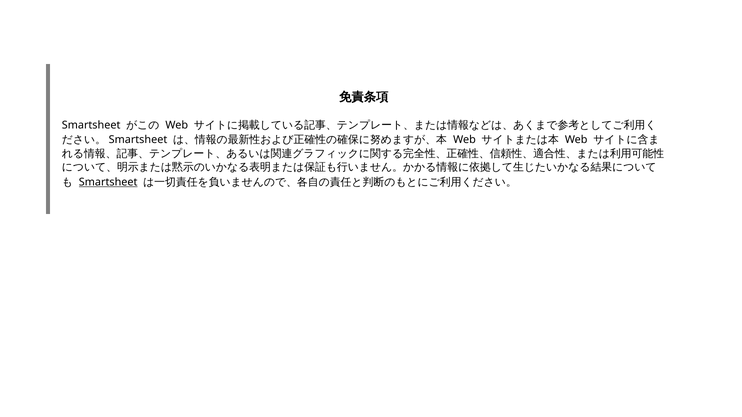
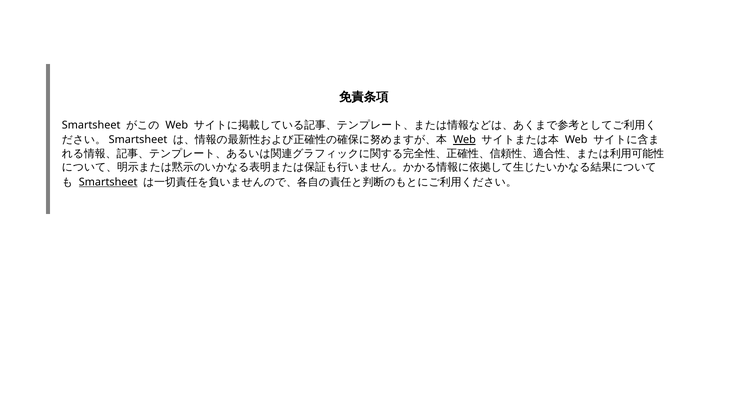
Web at (464, 140) underline: none -> present
